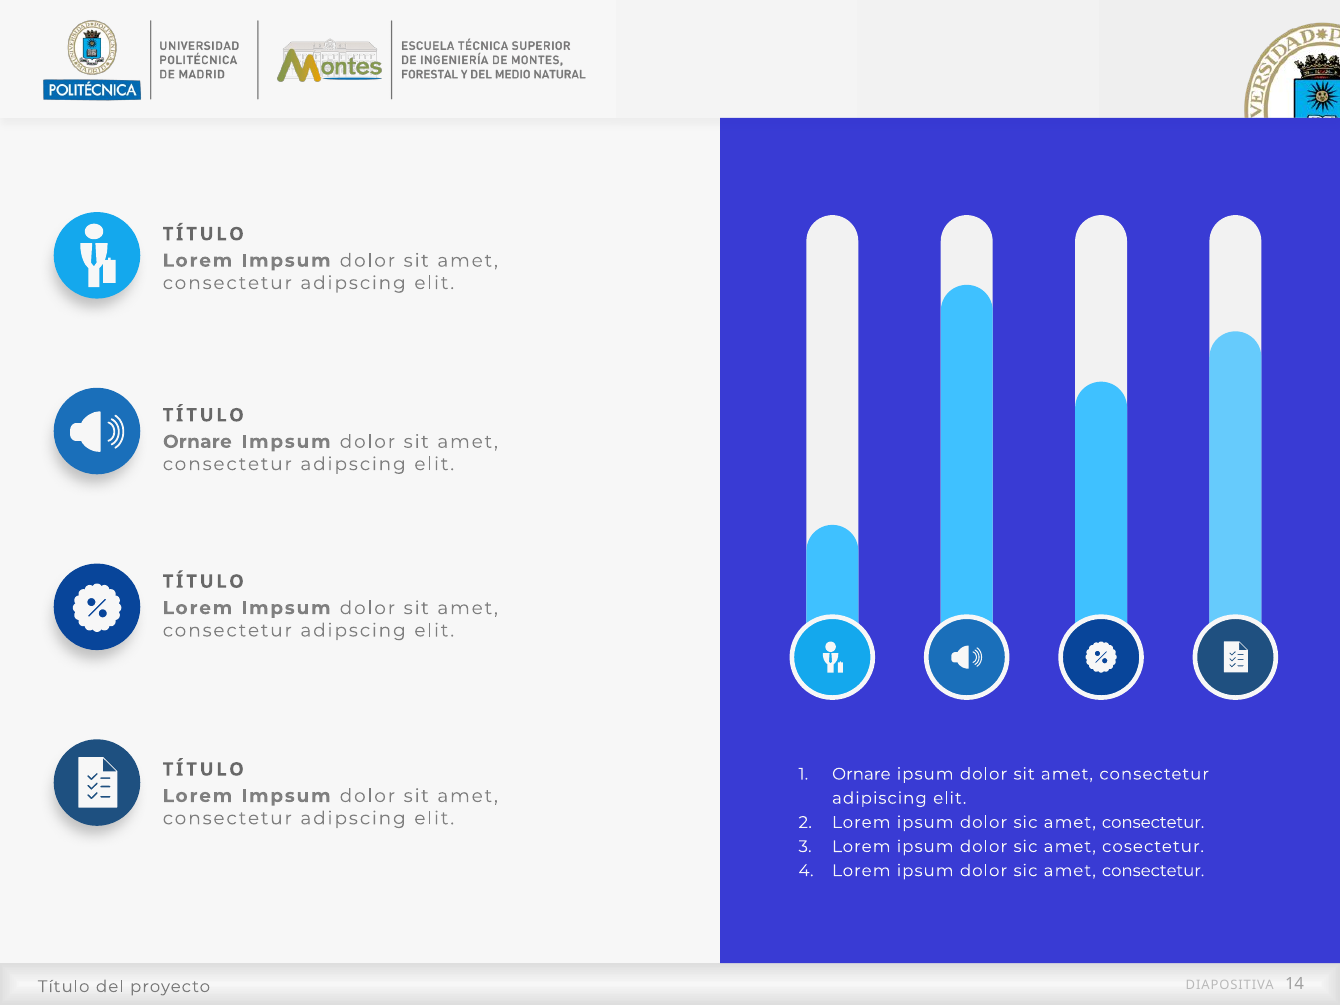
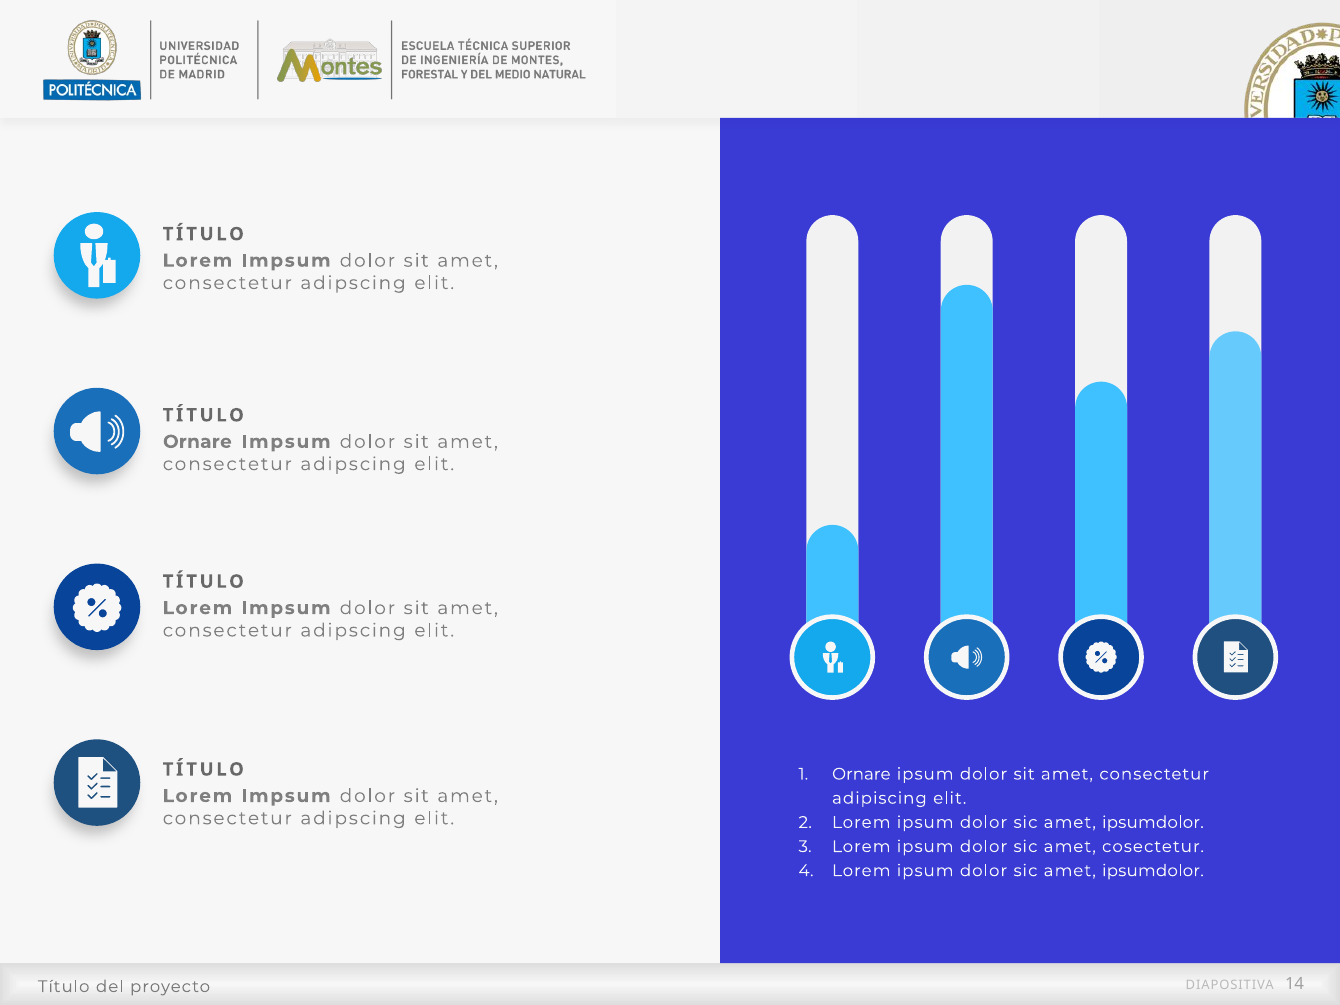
consectetur at (1153, 822): consectetur -> ipsumdolor
consectetur at (1153, 871): consectetur -> ipsumdolor
